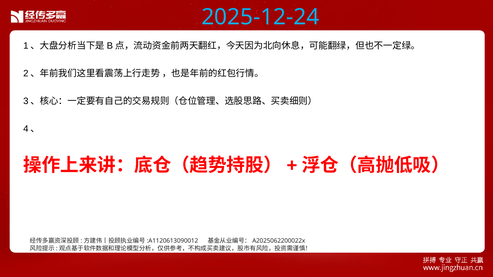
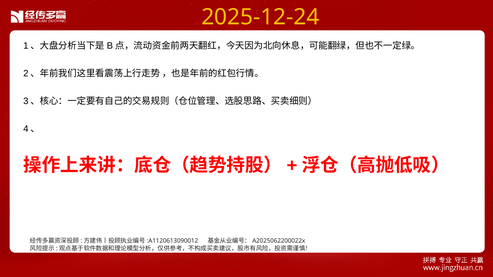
2025-12-24 colour: light blue -> yellow
